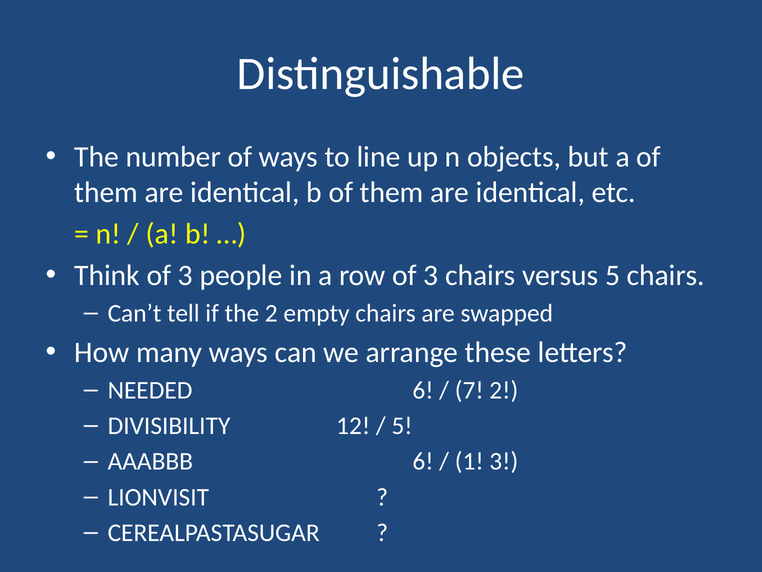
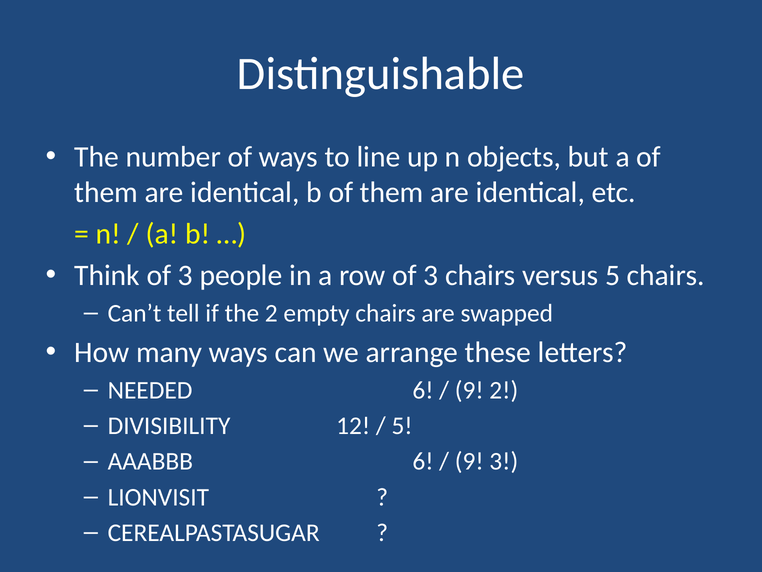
7 at (469, 390): 7 -> 9
1 at (469, 461): 1 -> 9
